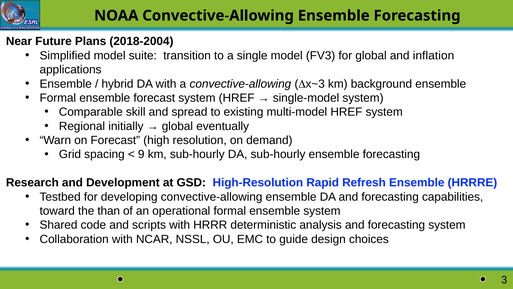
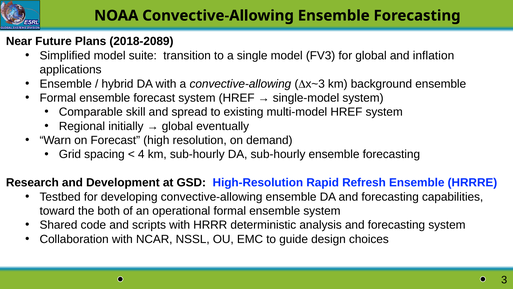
2018-2004: 2018-2004 -> 2018-2089
9: 9 -> 4
than: than -> both
